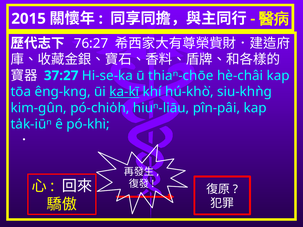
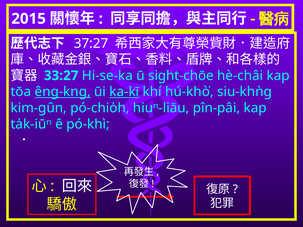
76:27: 76:27 -> 37:27
37:27: 37:27 -> 33:27
thiaⁿ-chōe: thiaⁿ-chōe -> sight-chōe
êng-kng underline: none -> present
